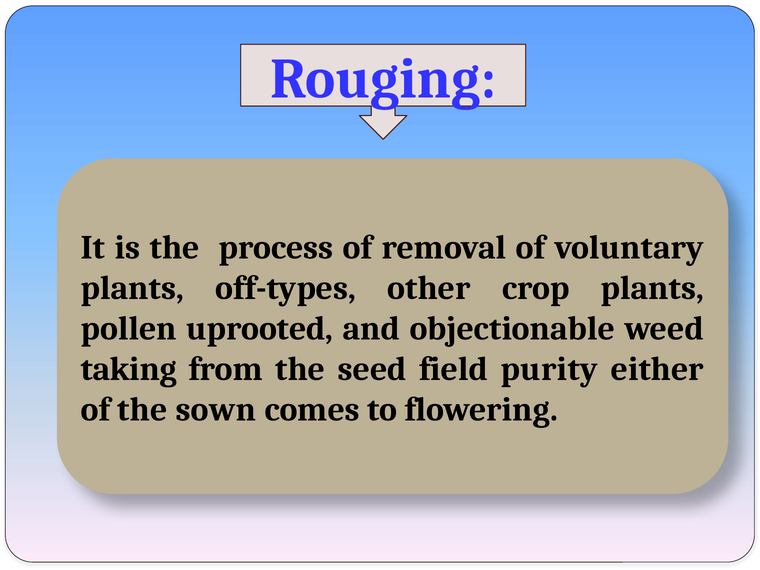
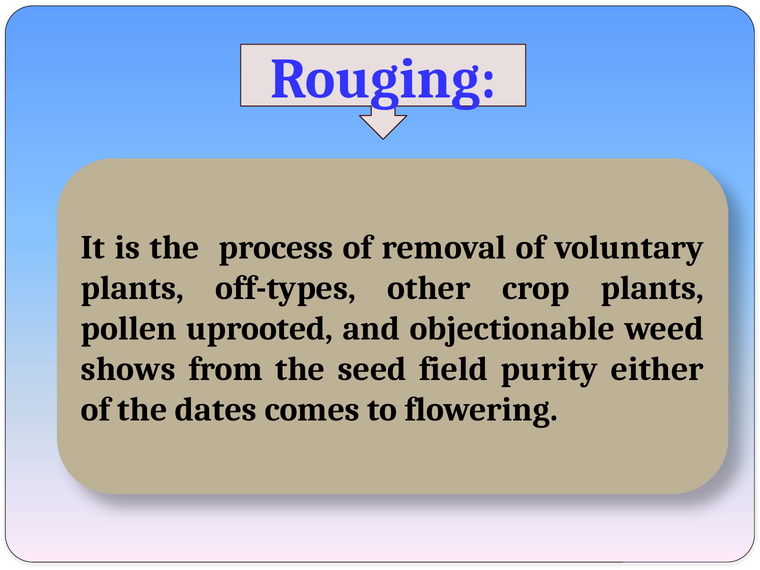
taking: taking -> shows
sown: sown -> dates
